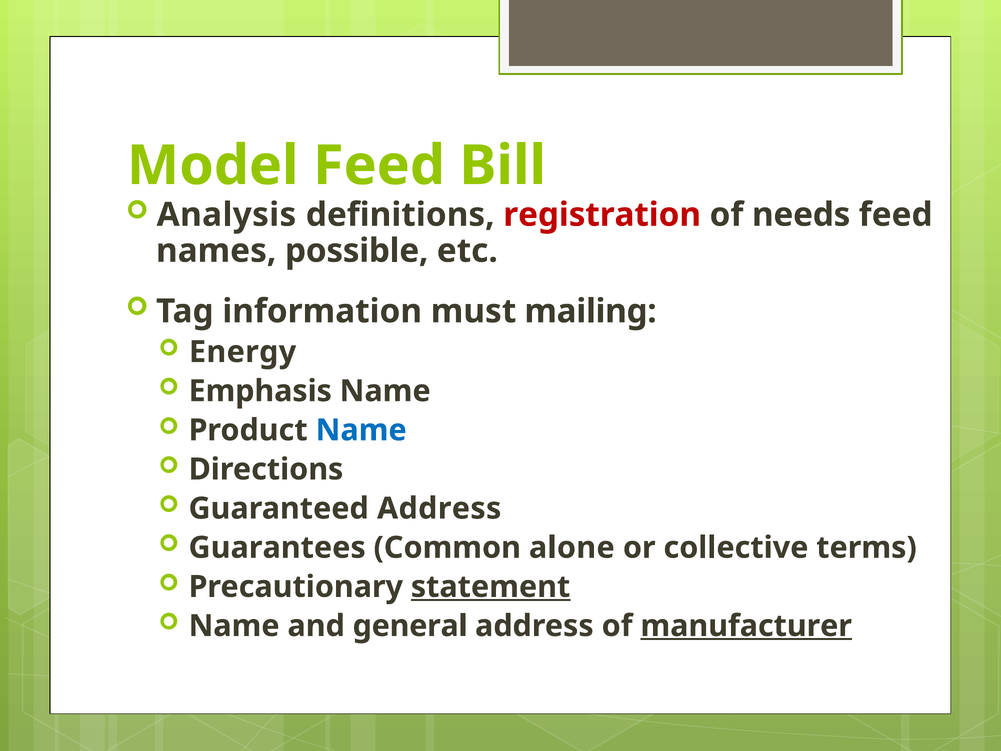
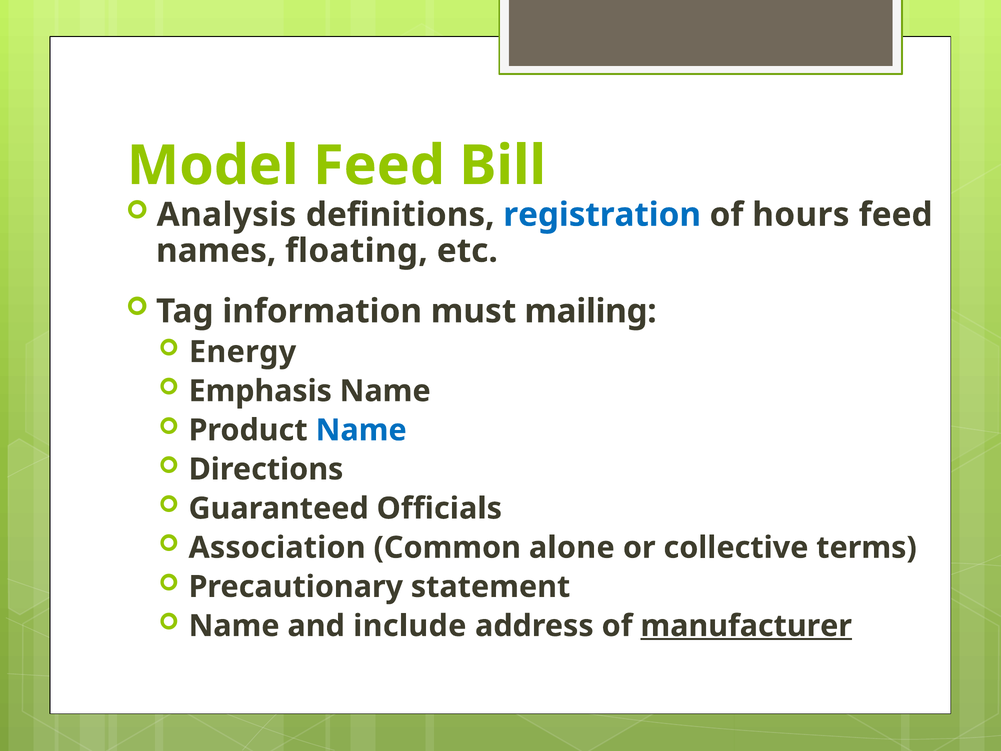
registration colour: red -> blue
needs: needs -> hours
possible: possible -> floating
Guaranteed Address: Address -> Officials
Guarantees: Guarantees -> Association
statement underline: present -> none
general: general -> include
